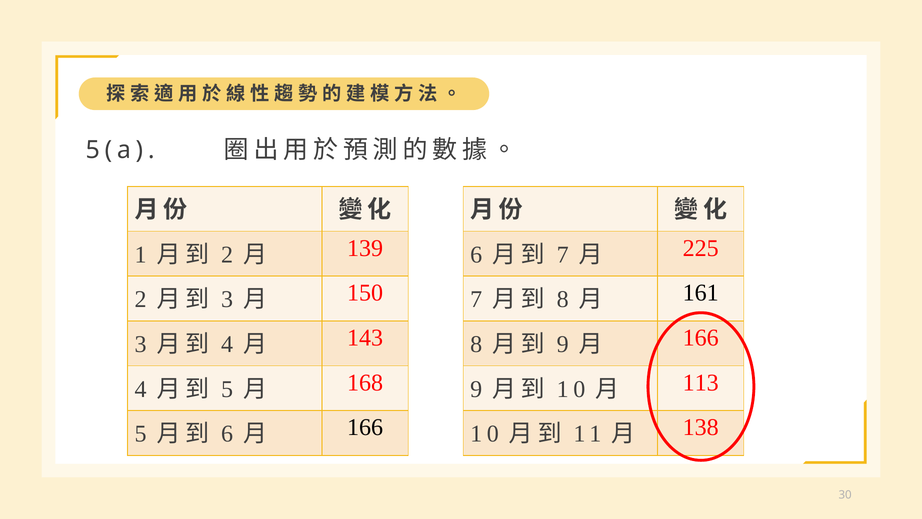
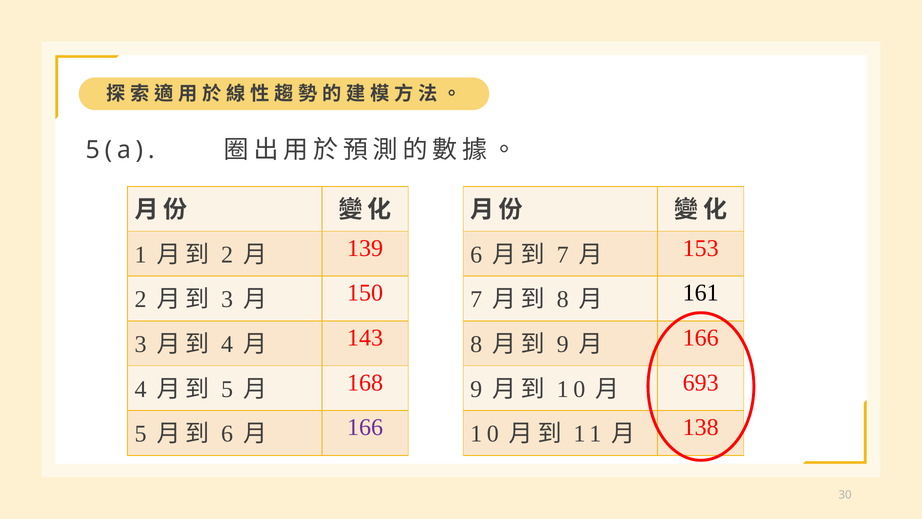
225: 225 -> 153
113: 113 -> 693
166 at (365, 427) colour: black -> purple
